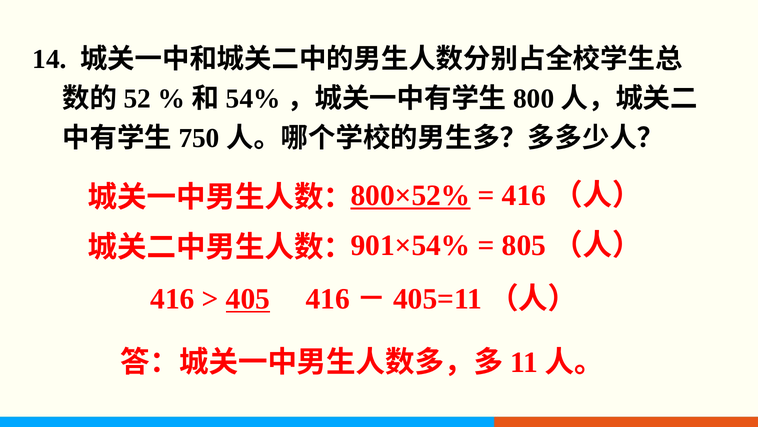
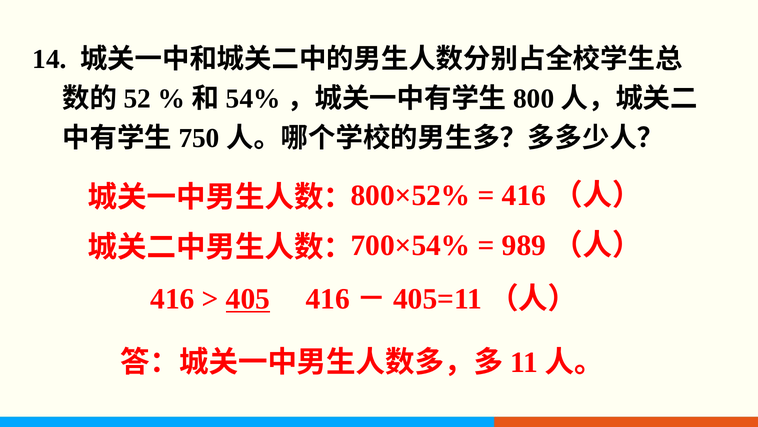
800×52% underline: present -> none
901×54%: 901×54% -> 700×54%
805: 805 -> 989
